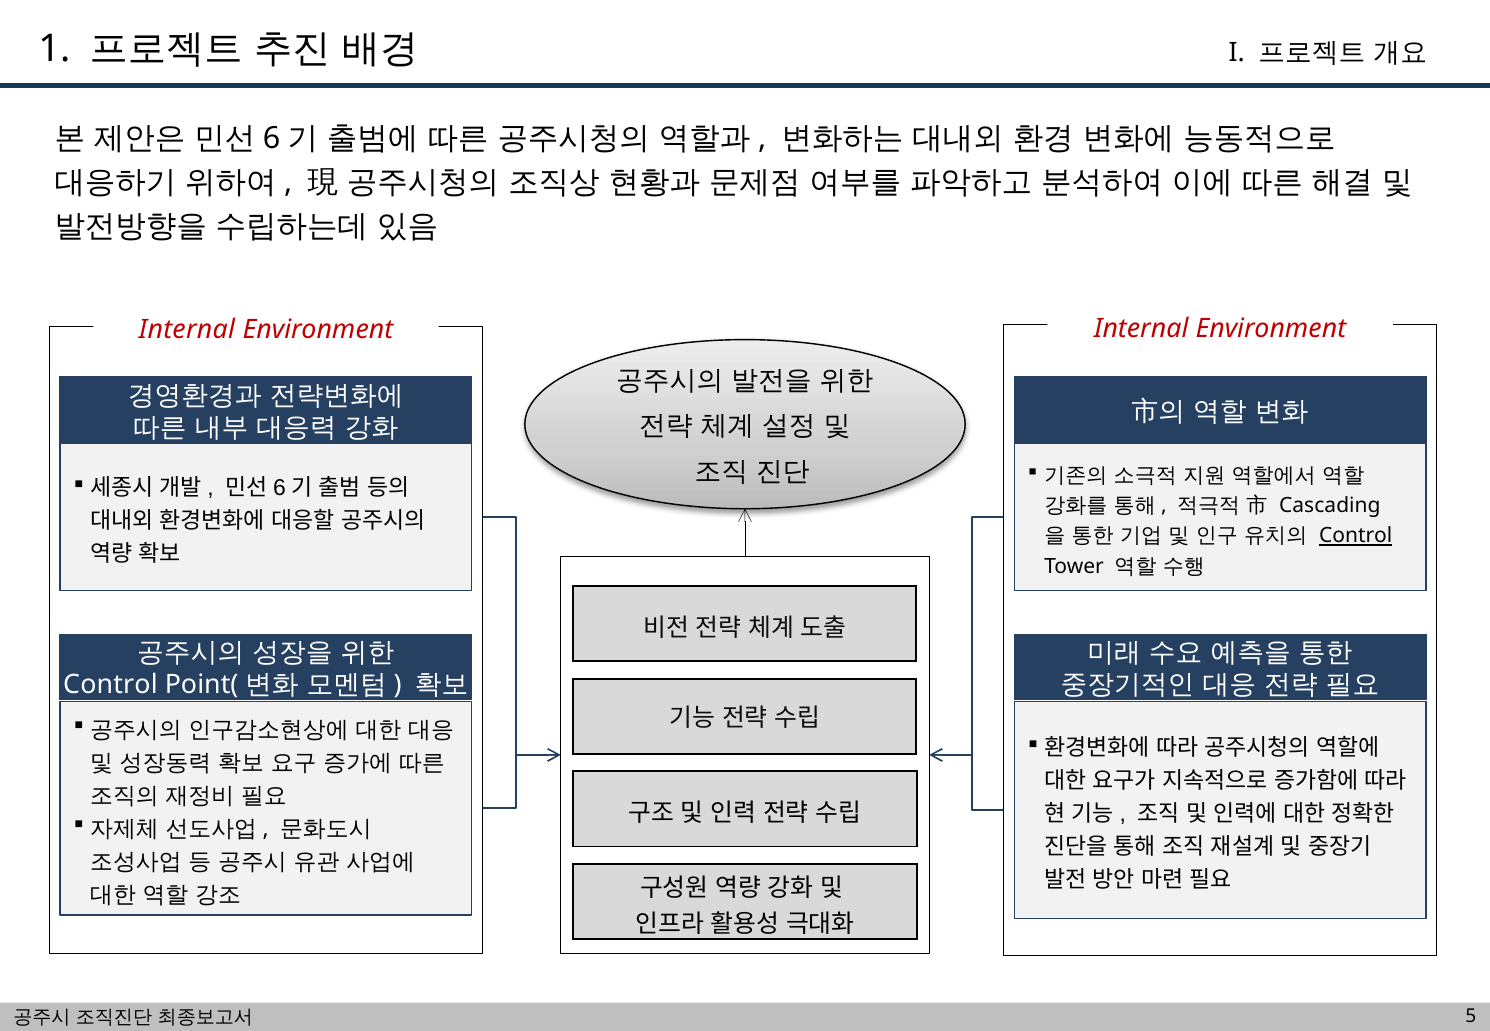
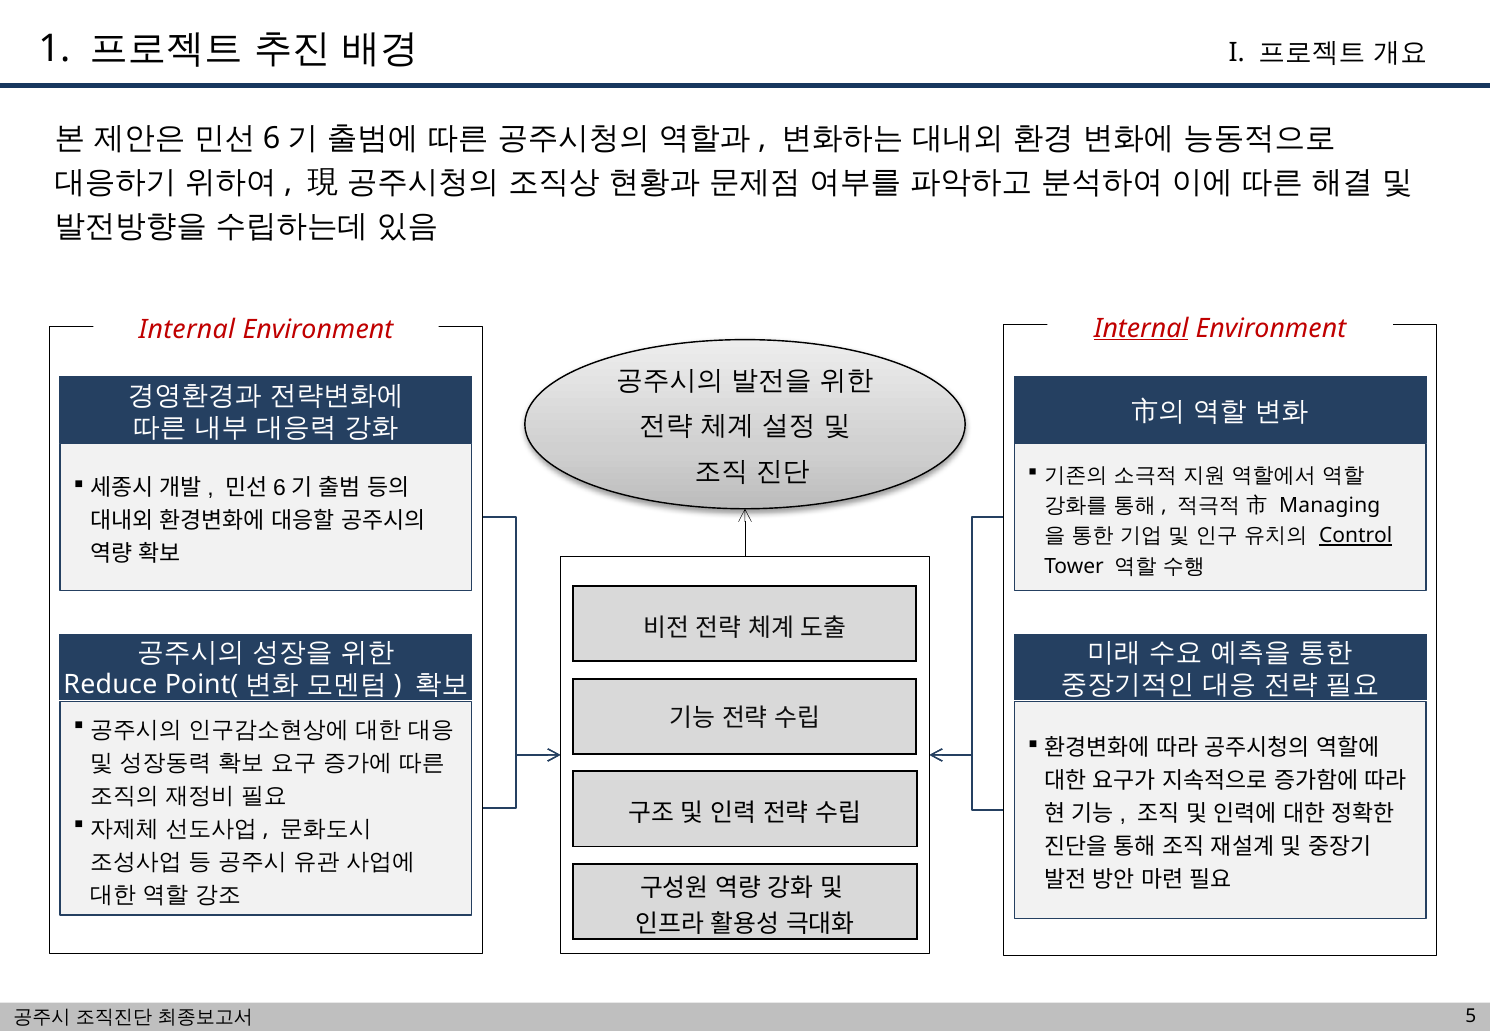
Internal at (1141, 328) underline: none -> present
Cascading: Cascading -> Managing
Control at (110, 685): Control -> Reduce
